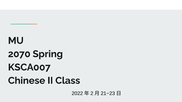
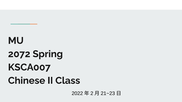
2070: 2070 -> 2072
